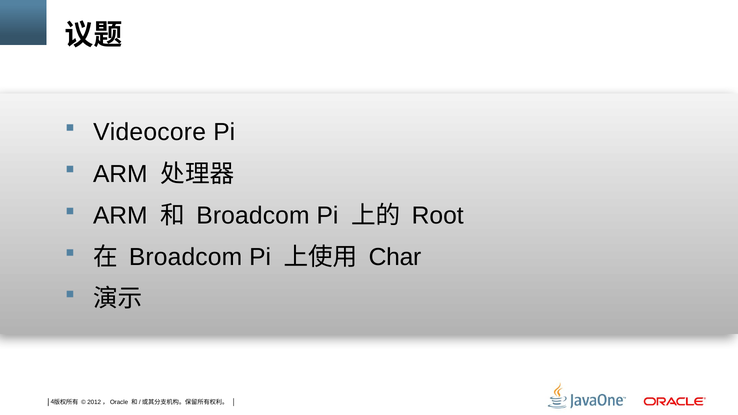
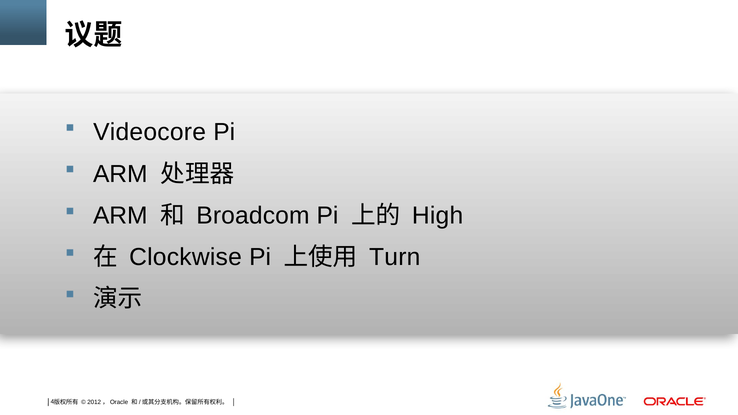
Root: Root -> High
Broadcom at (186, 257): Broadcom -> Clockwise
Char: Char -> Turn
